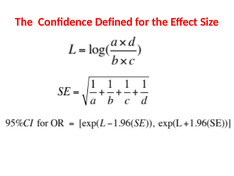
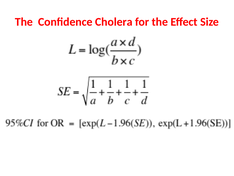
Defined: Defined -> Cholera
